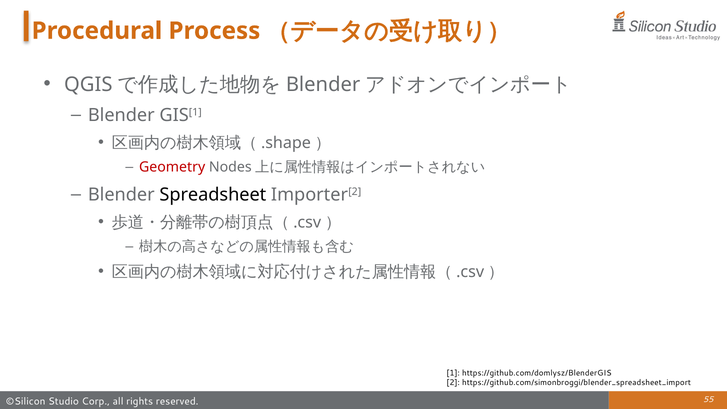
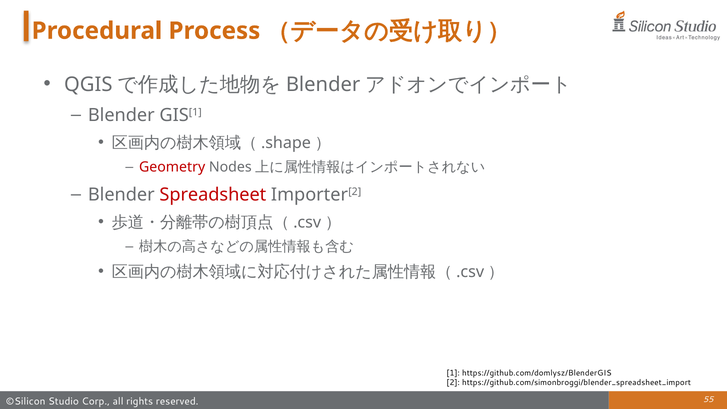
Spreadsheet colour: black -> red
